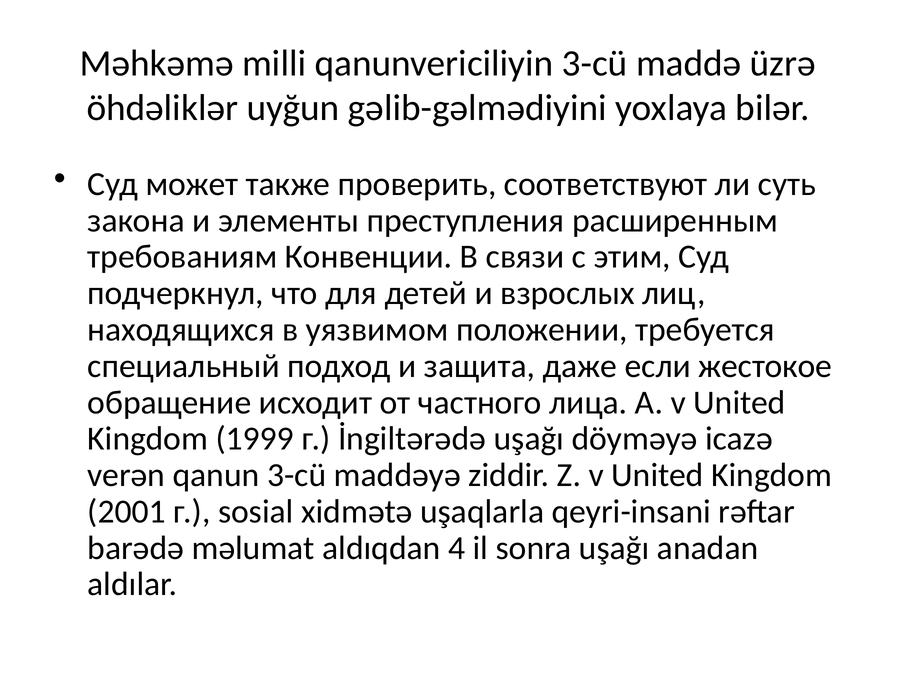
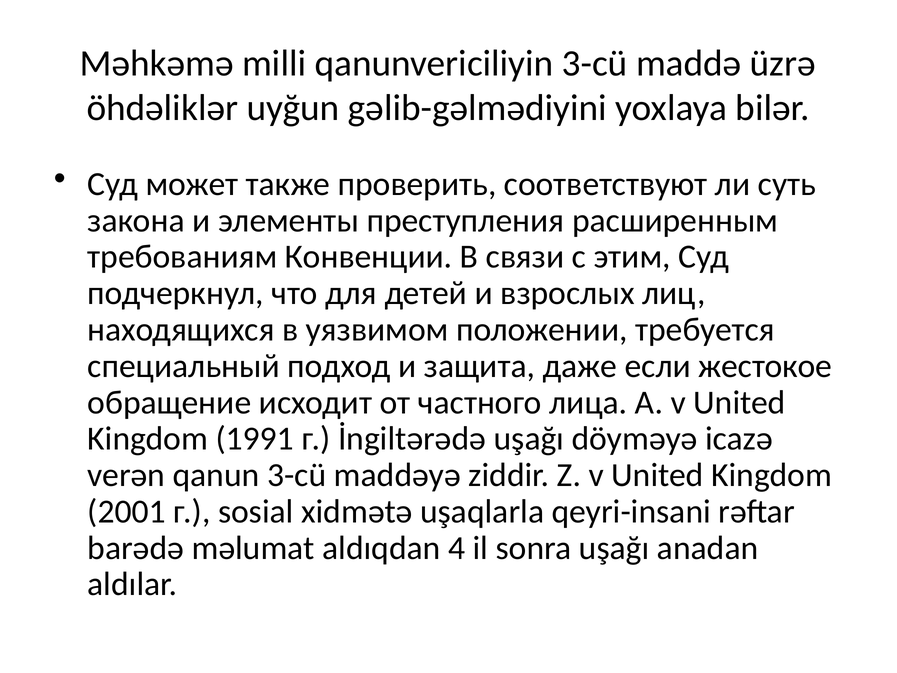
1999: 1999 -> 1991
